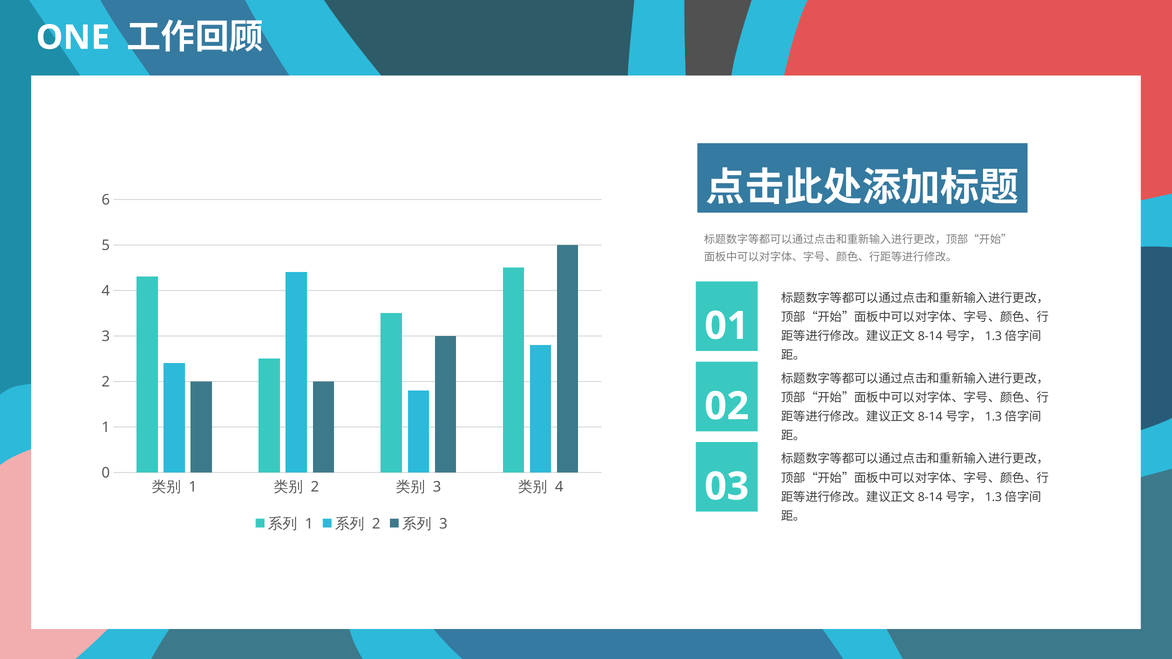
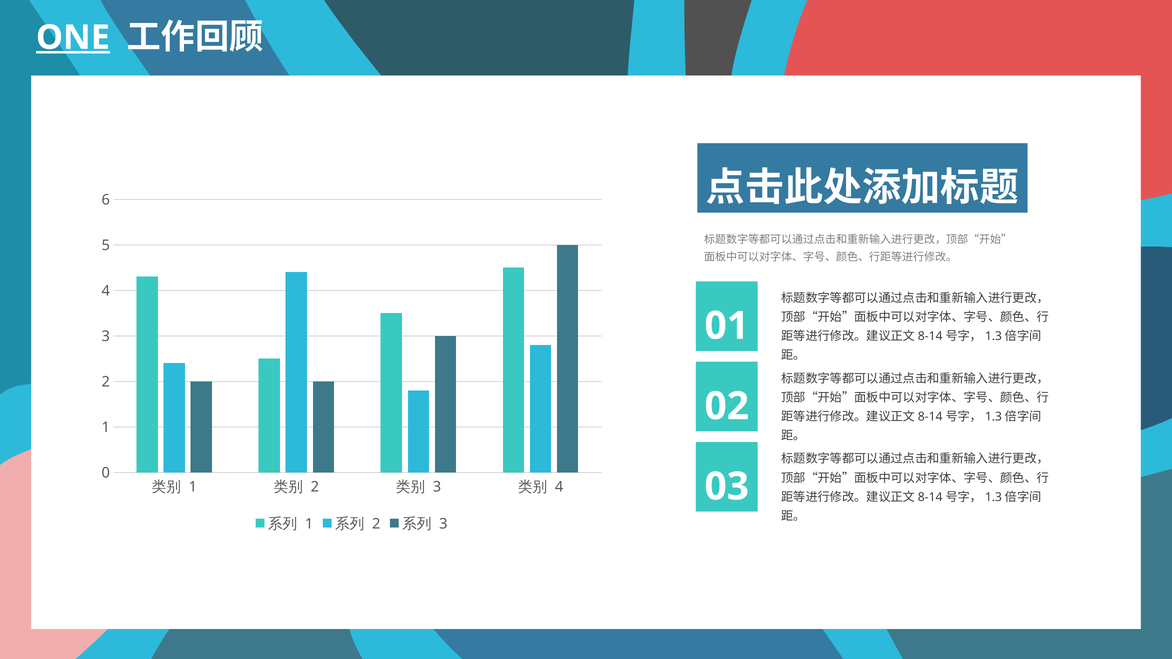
ONE underline: none -> present
